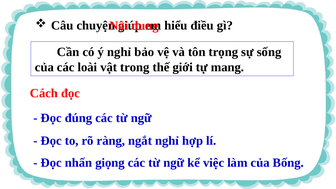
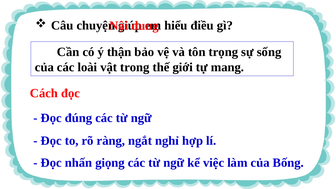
ý nghỉ: nghỉ -> thận
